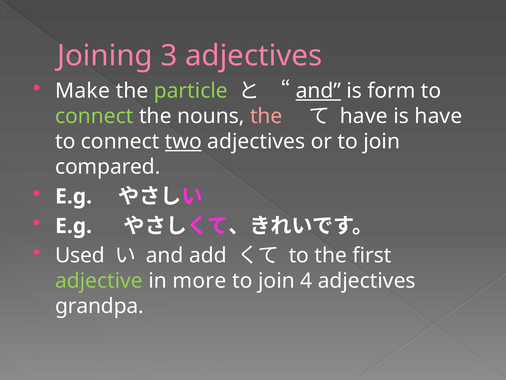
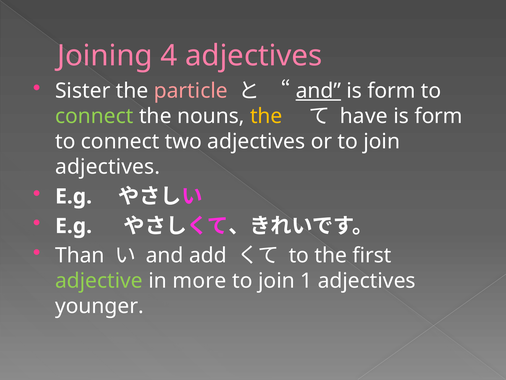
3: 3 -> 4
Make: Make -> Sister
particle colour: light green -> pink
the at (266, 116) colour: pink -> yellow
have at (438, 116): have -> form
two underline: present -> none
compared at (108, 167): compared -> adjectives
Used: Used -> Than
4: 4 -> 1
grandpa: grandpa -> younger
